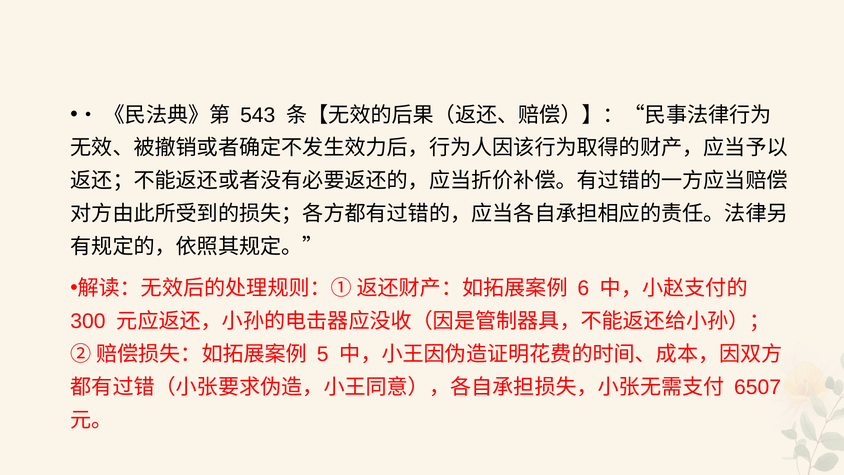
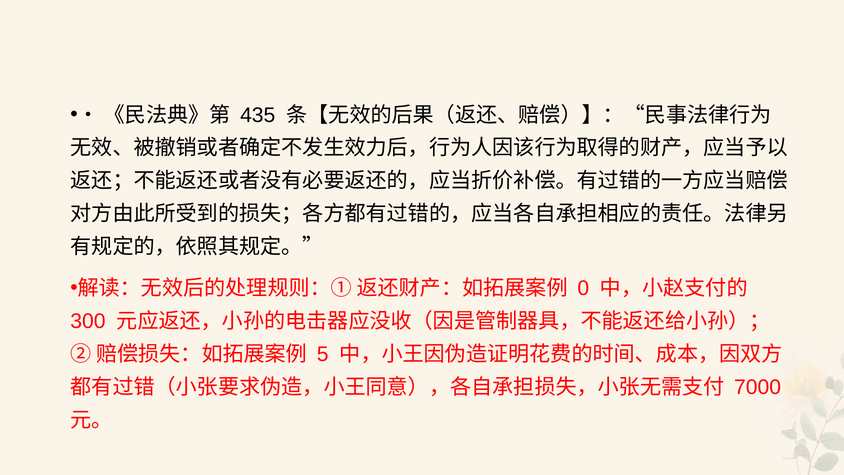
543: 543 -> 435
6: 6 -> 0
6507: 6507 -> 7000
